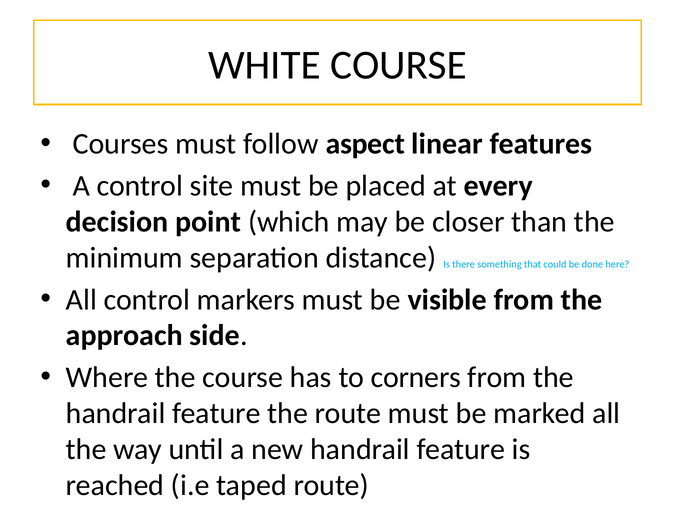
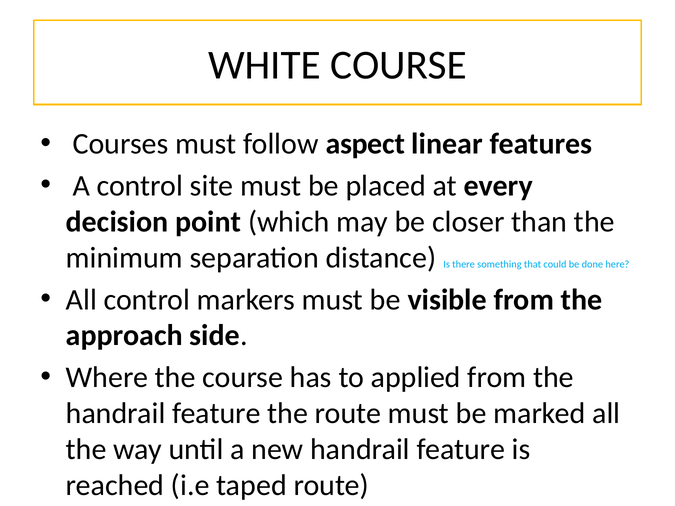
corners: corners -> applied
